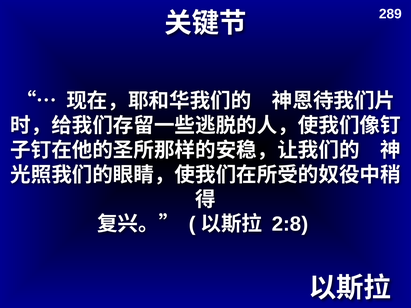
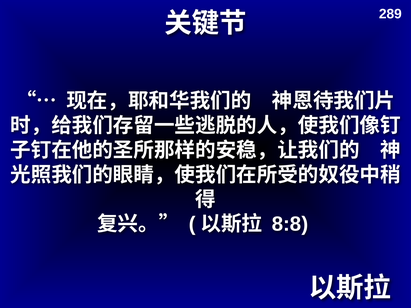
2:8: 2:8 -> 8:8
